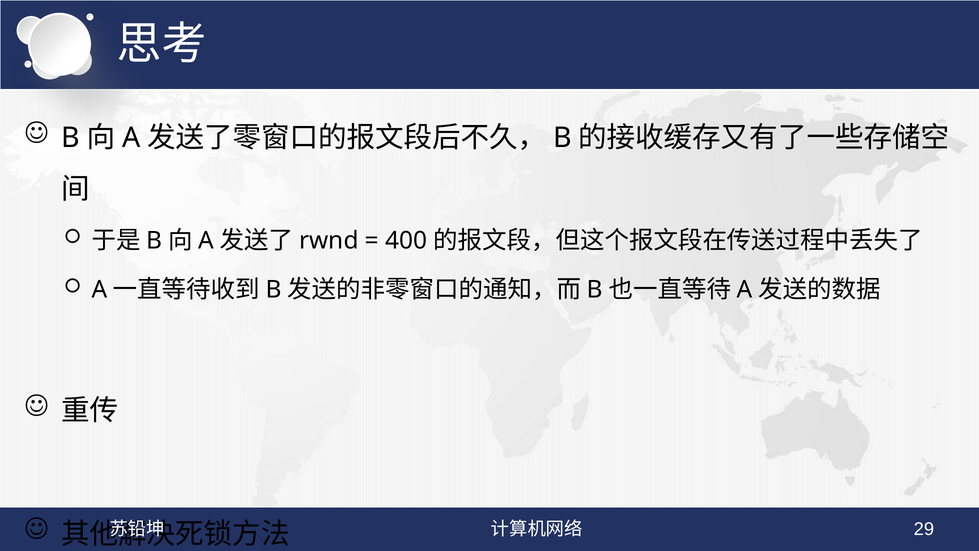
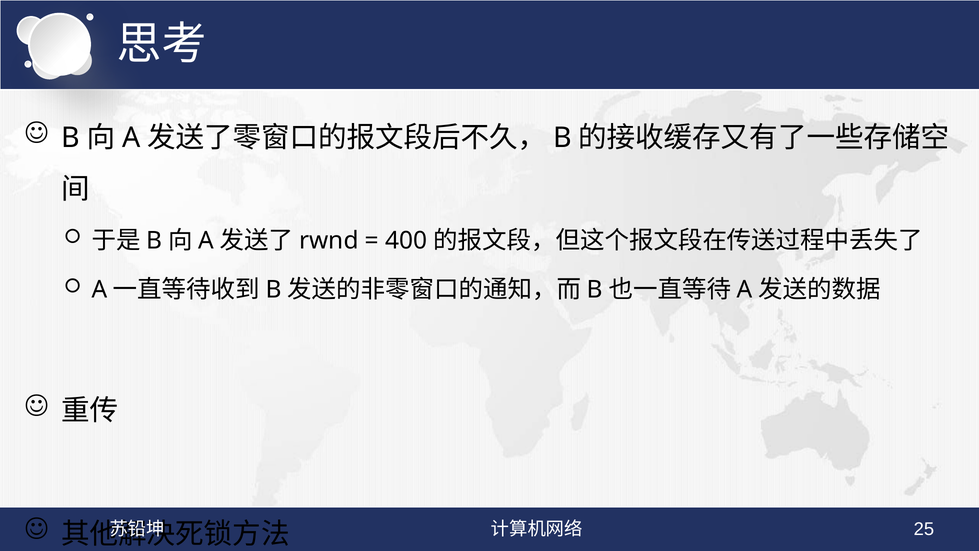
29: 29 -> 25
